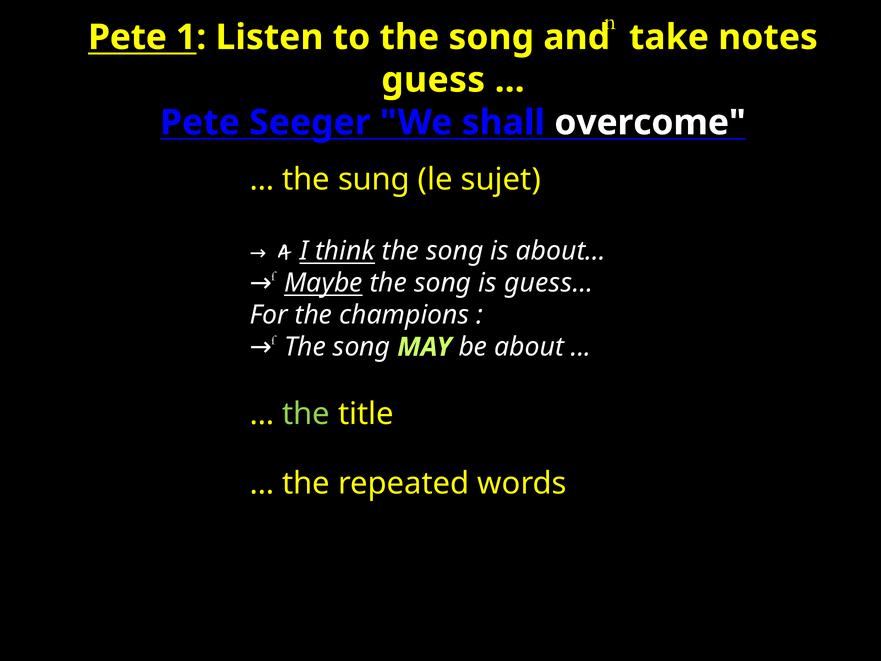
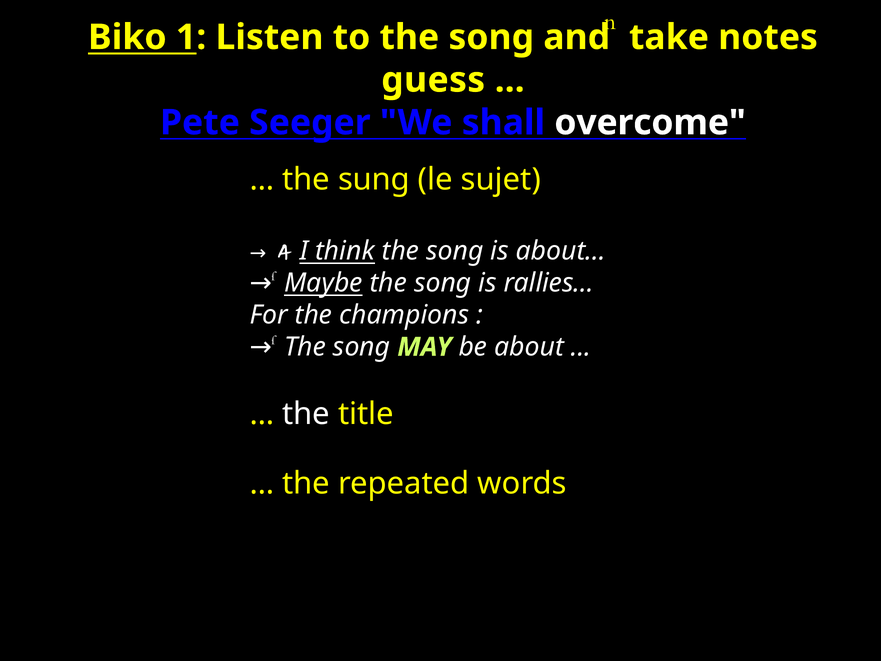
Pete at (127, 37): Pete -> Biko
guess…: guess… -> rallies…
the at (306, 414) colour: light green -> white
